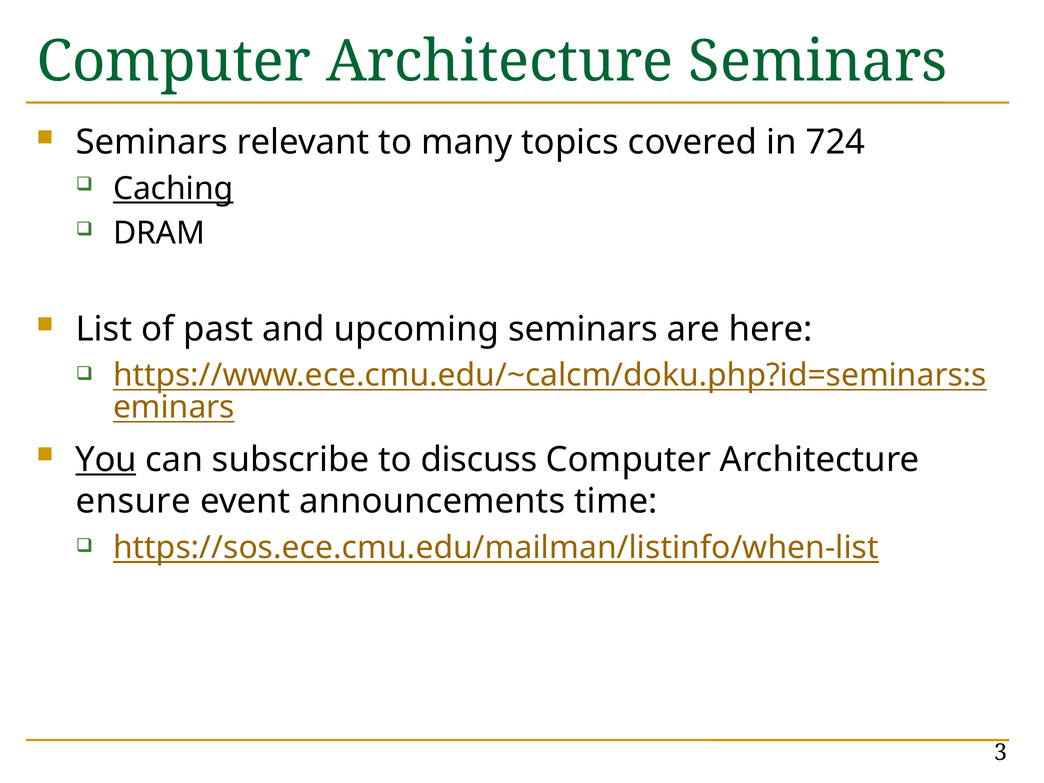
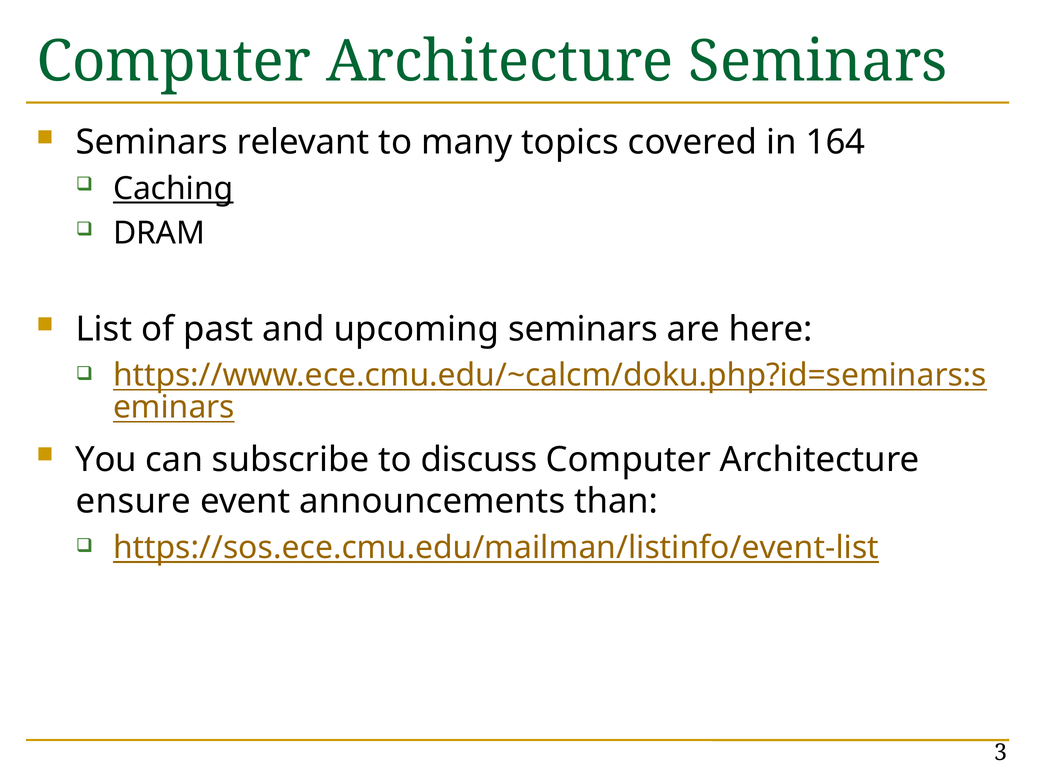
724: 724 -> 164
You underline: present -> none
time: time -> than
https://sos.ece.cmu.edu/mailman/listinfo/when-list: https://sos.ece.cmu.edu/mailman/listinfo/when-list -> https://sos.ece.cmu.edu/mailman/listinfo/event-list
